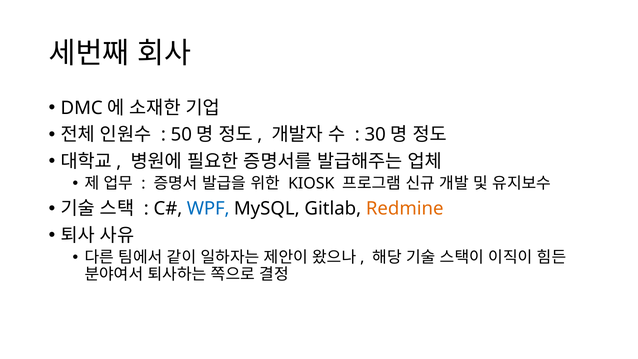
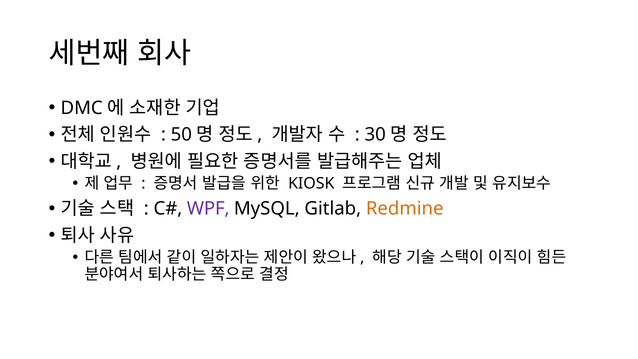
WPF colour: blue -> purple
